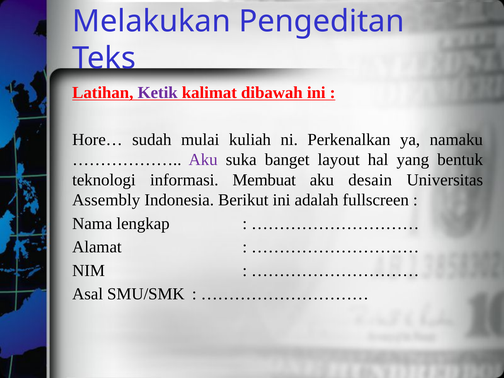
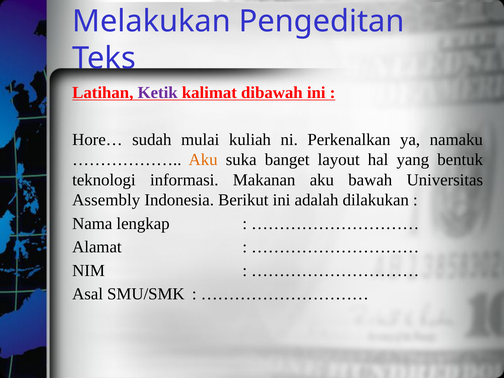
Aku at (203, 160) colour: purple -> orange
Membuat: Membuat -> Makanan
desain: desain -> bawah
fullscreen: fullscreen -> dilakukan
